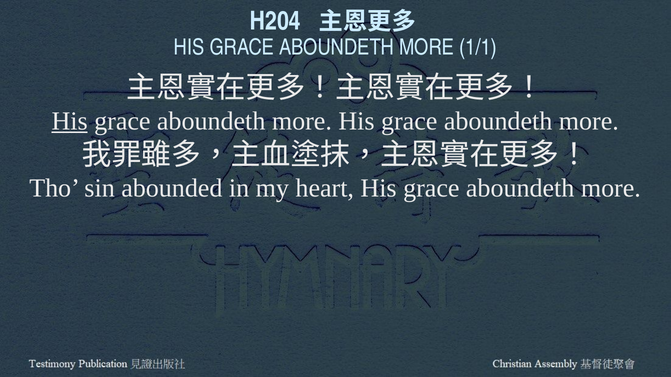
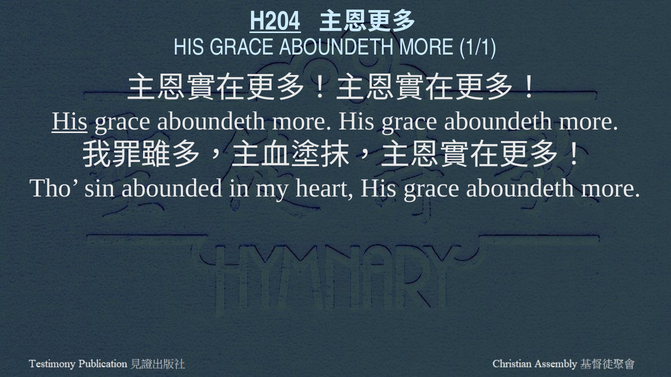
H204 underline: none -> present
